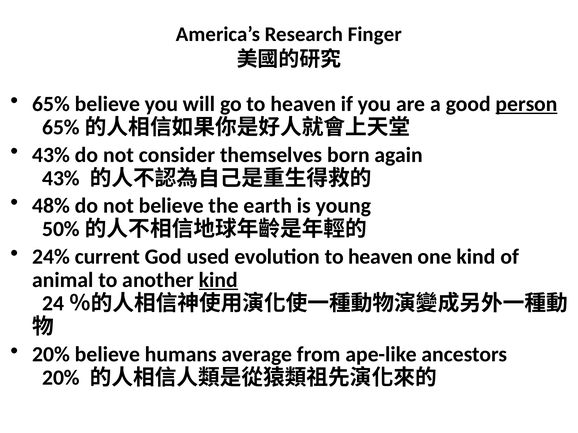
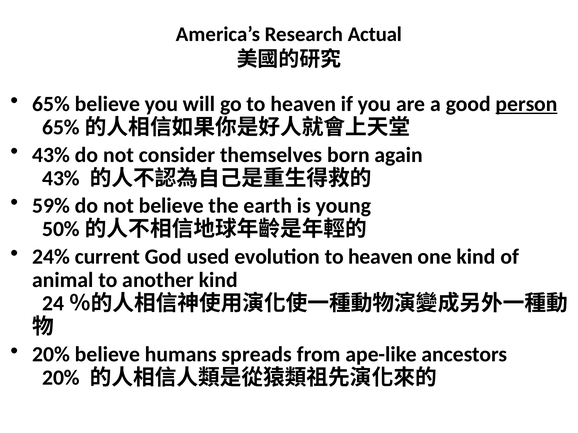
Finger: Finger -> Actual
48%: 48% -> 59%
kind at (218, 280) underline: present -> none
average: average -> spreads
